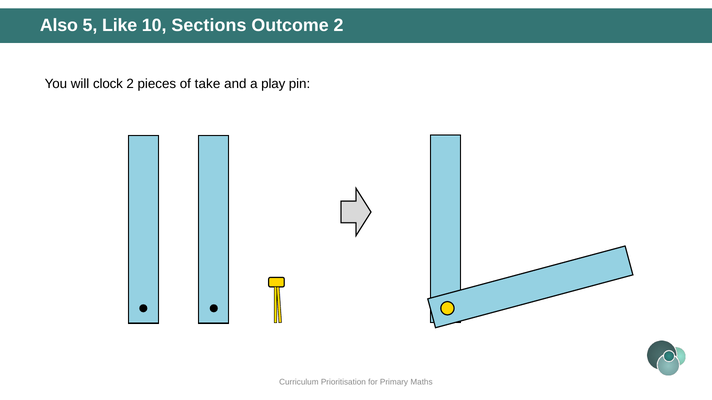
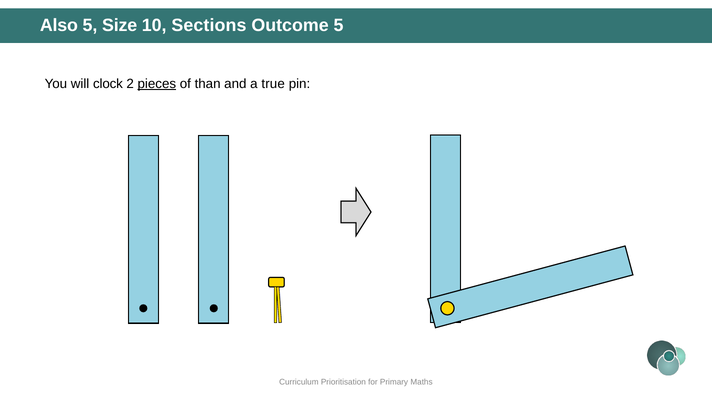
Like: Like -> Size
Outcome 2: 2 -> 5
pieces underline: none -> present
take: take -> than
play: play -> true
